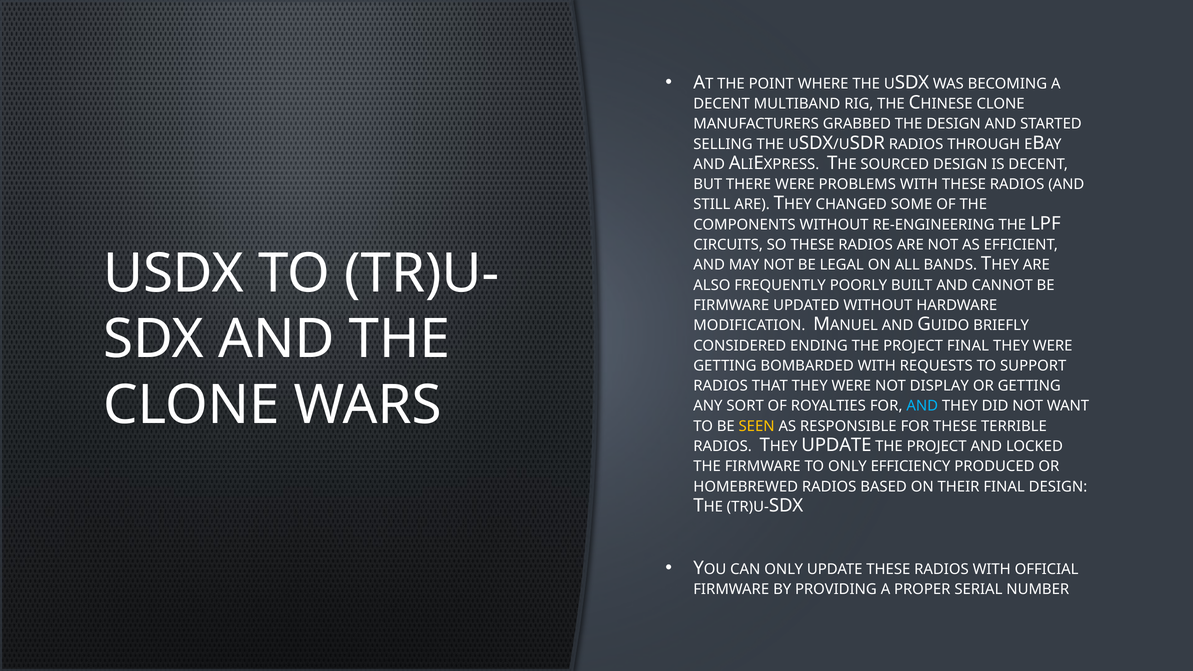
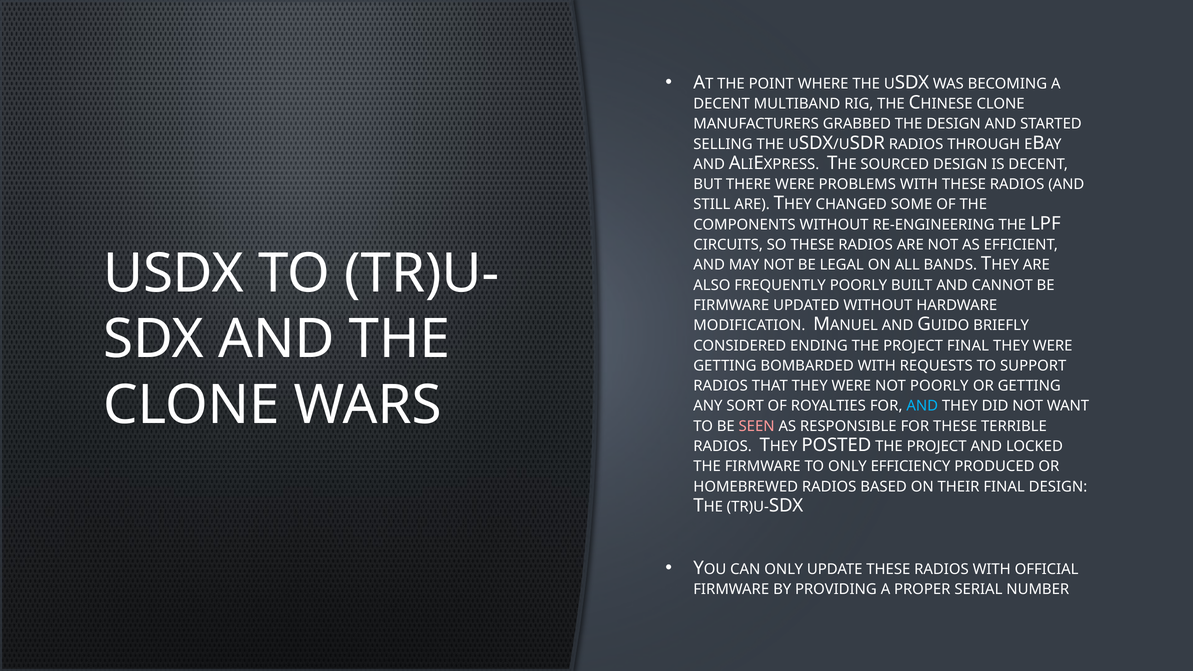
NOT DISPLAY: DISPLAY -> POORLY
SEEN colour: yellow -> pink
THEY UPDATE: UPDATE -> POSTED
